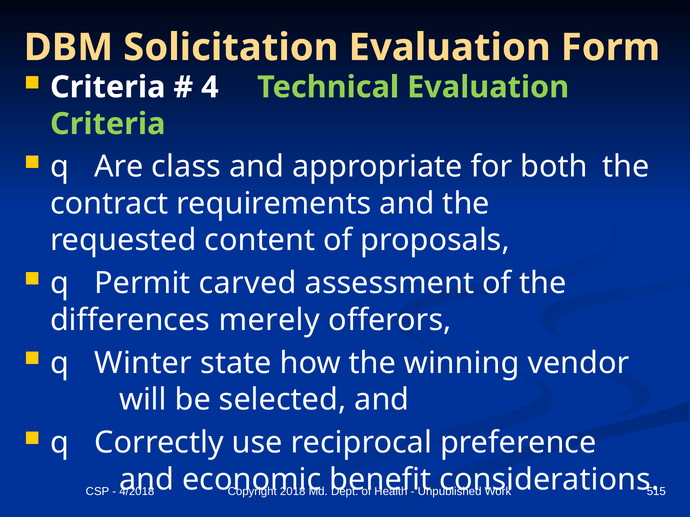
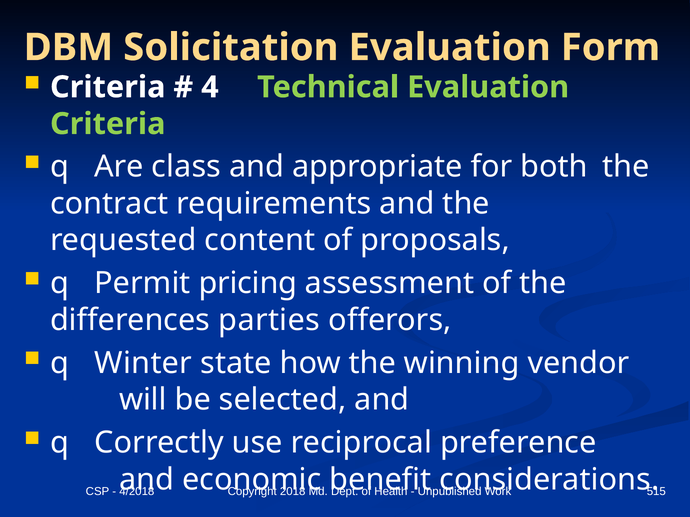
carved: carved -> pricing
merely: merely -> parties
